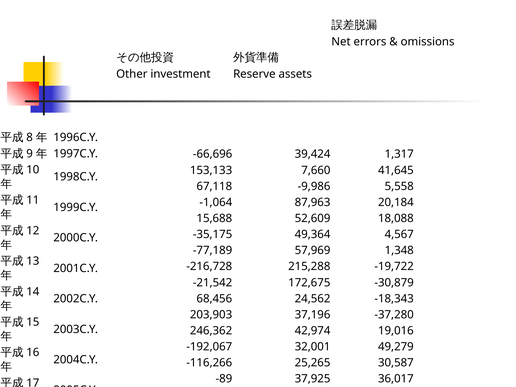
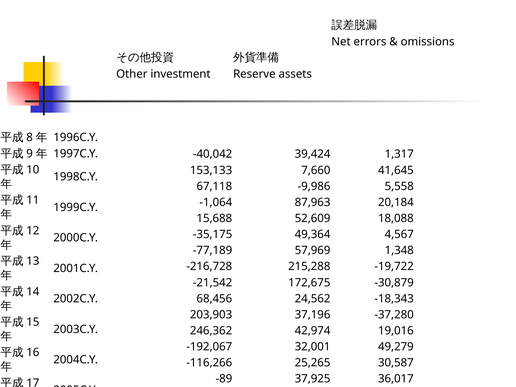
-66,696: -66,696 -> -40,042
